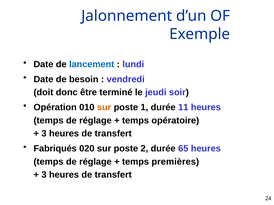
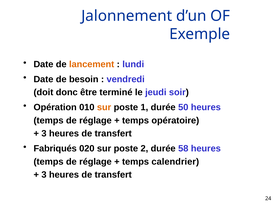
lancement colour: blue -> orange
11: 11 -> 50
65: 65 -> 58
premières: premières -> calendrier
